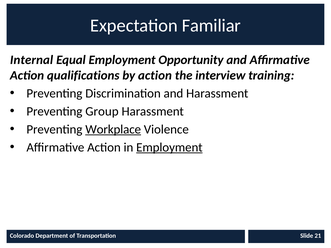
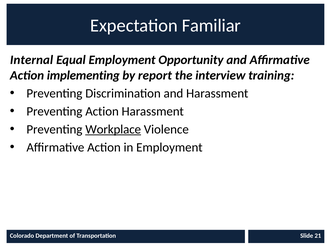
qualifications: qualifications -> implementing
by action: action -> report
Preventing Group: Group -> Action
Employment at (169, 148) underline: present -> none
